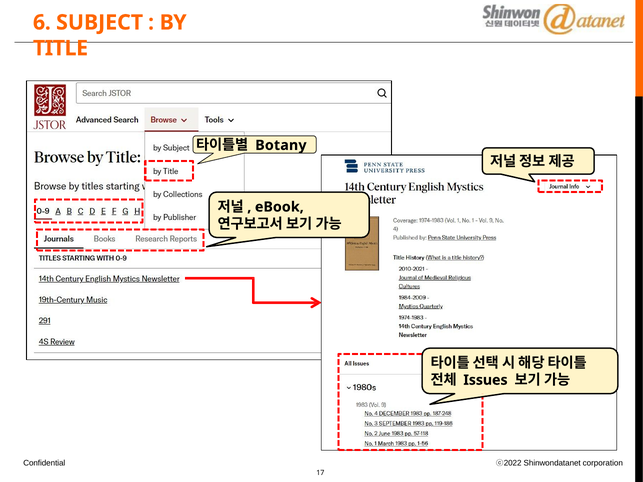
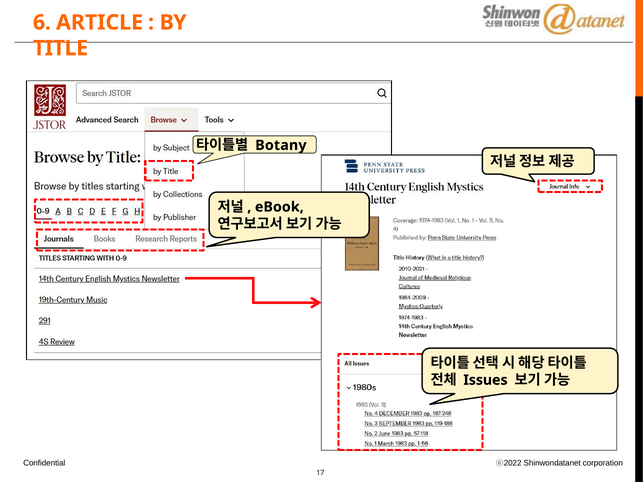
SUBJECT: SUBJECT -> ARTICLE
